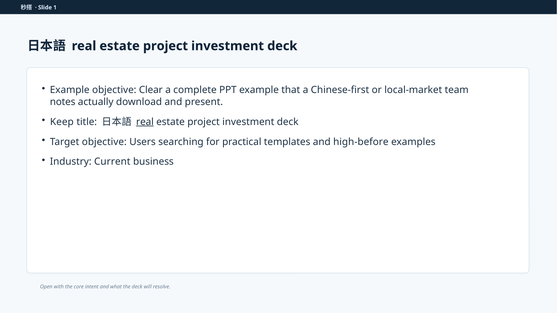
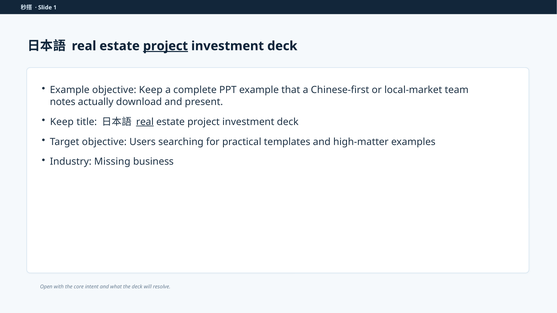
project at (165, 46) underline: none -> present
objective Clear: Clear -> Keep
high-before: high-before -> high-matter
Current: Current -> Missing
